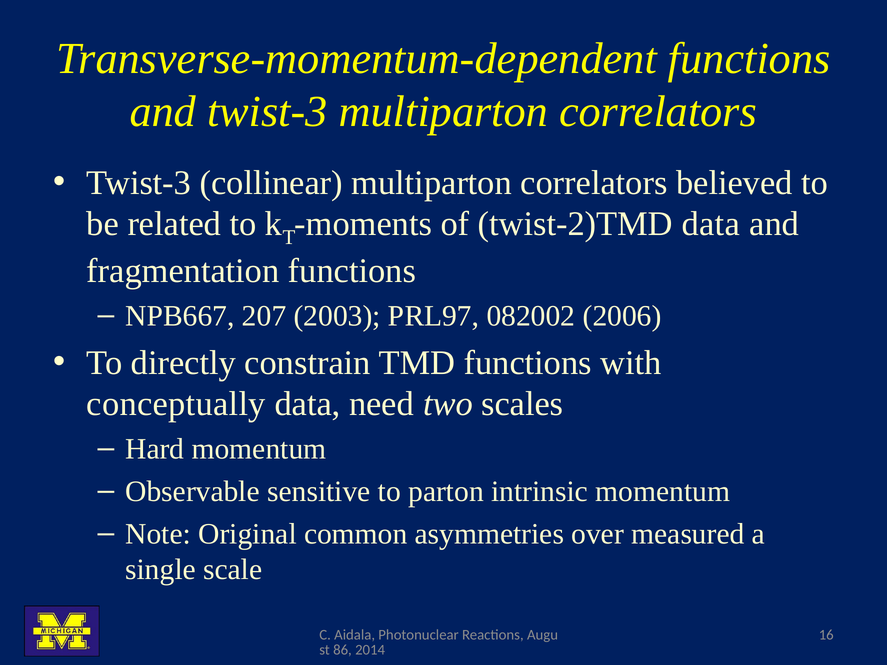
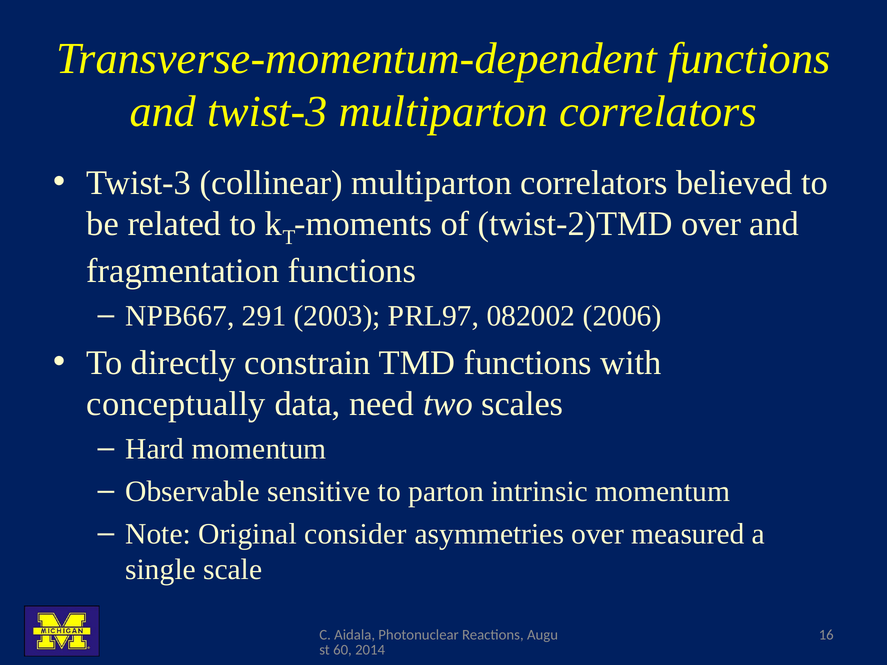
twist-2)TMD data: data -> over
207: 207 -> 291
common: common -> consider
86: 86 -> 60
